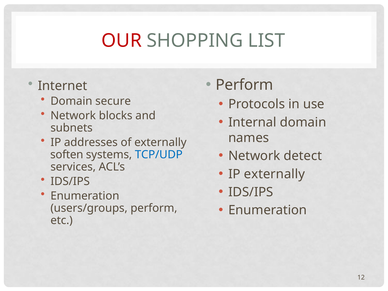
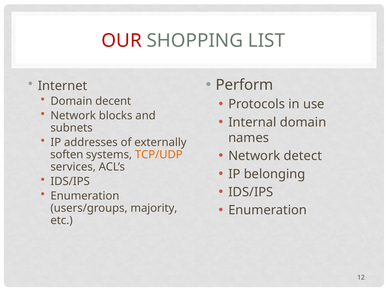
secure: secure -> decent
TCP/UDP colour: blue -> orange
IP externally: externally -> belonging
users/groups perform: perform -> majority
